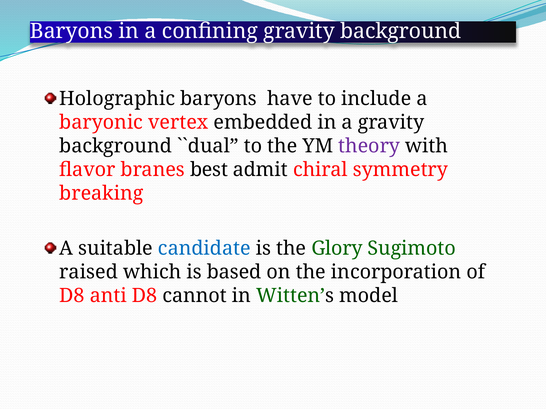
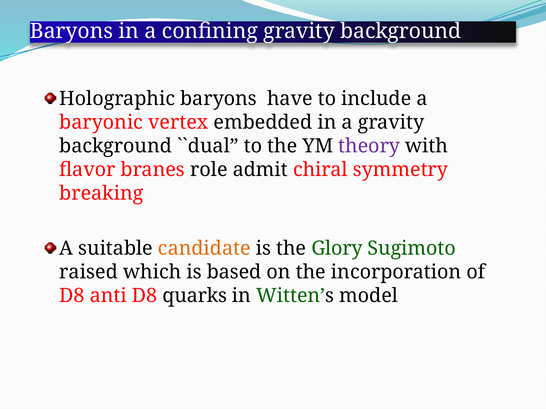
best: best -> role
candidate colour: blue -> orange
cannot: cannot -> quarks
